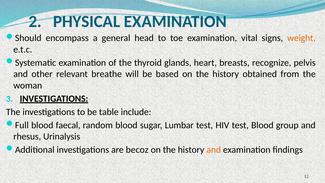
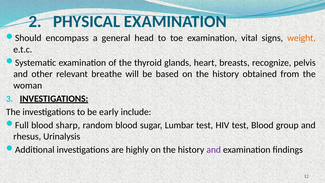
table: table -> early
faecal: faecal -> sharp
becoz: becoz -> highly
and at (214, 150) colour: orange -> purple
